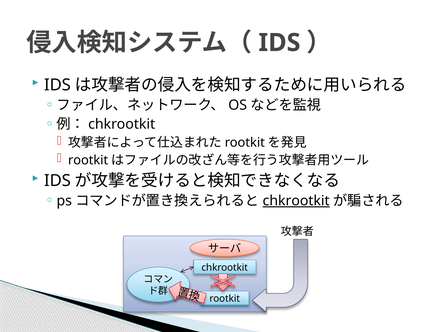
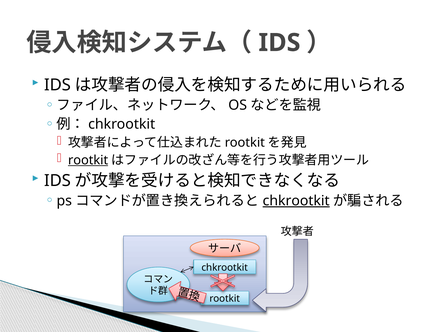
rootkit at (88, 160) underline: none -> present
